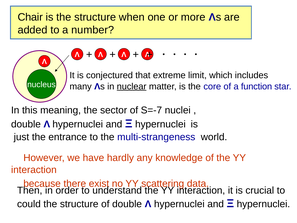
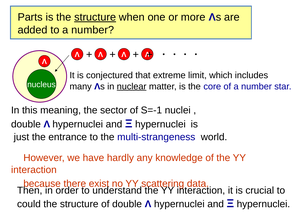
Chair: Chair -> Parts
structure at (95, 17) underline: none -> present
of a function: function -> number
S=-7: S=-7 -> S=-1
